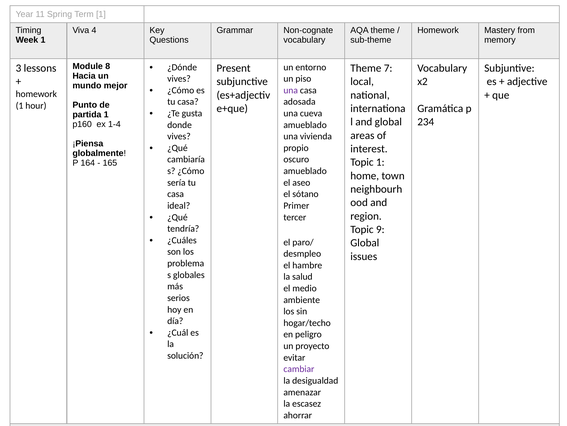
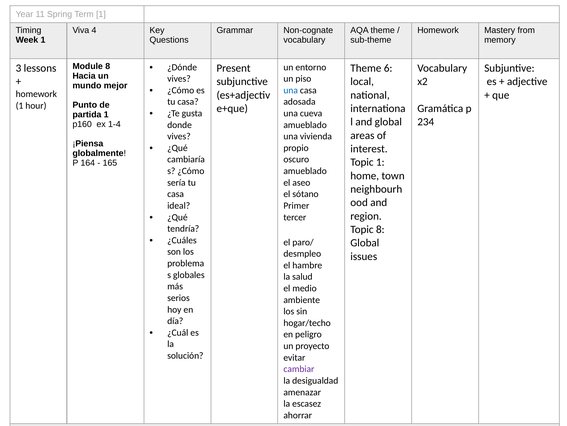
7: 7 -> 6
una at (291, 90) colour: purple -> blue
Topic 9: 9 -> 8
